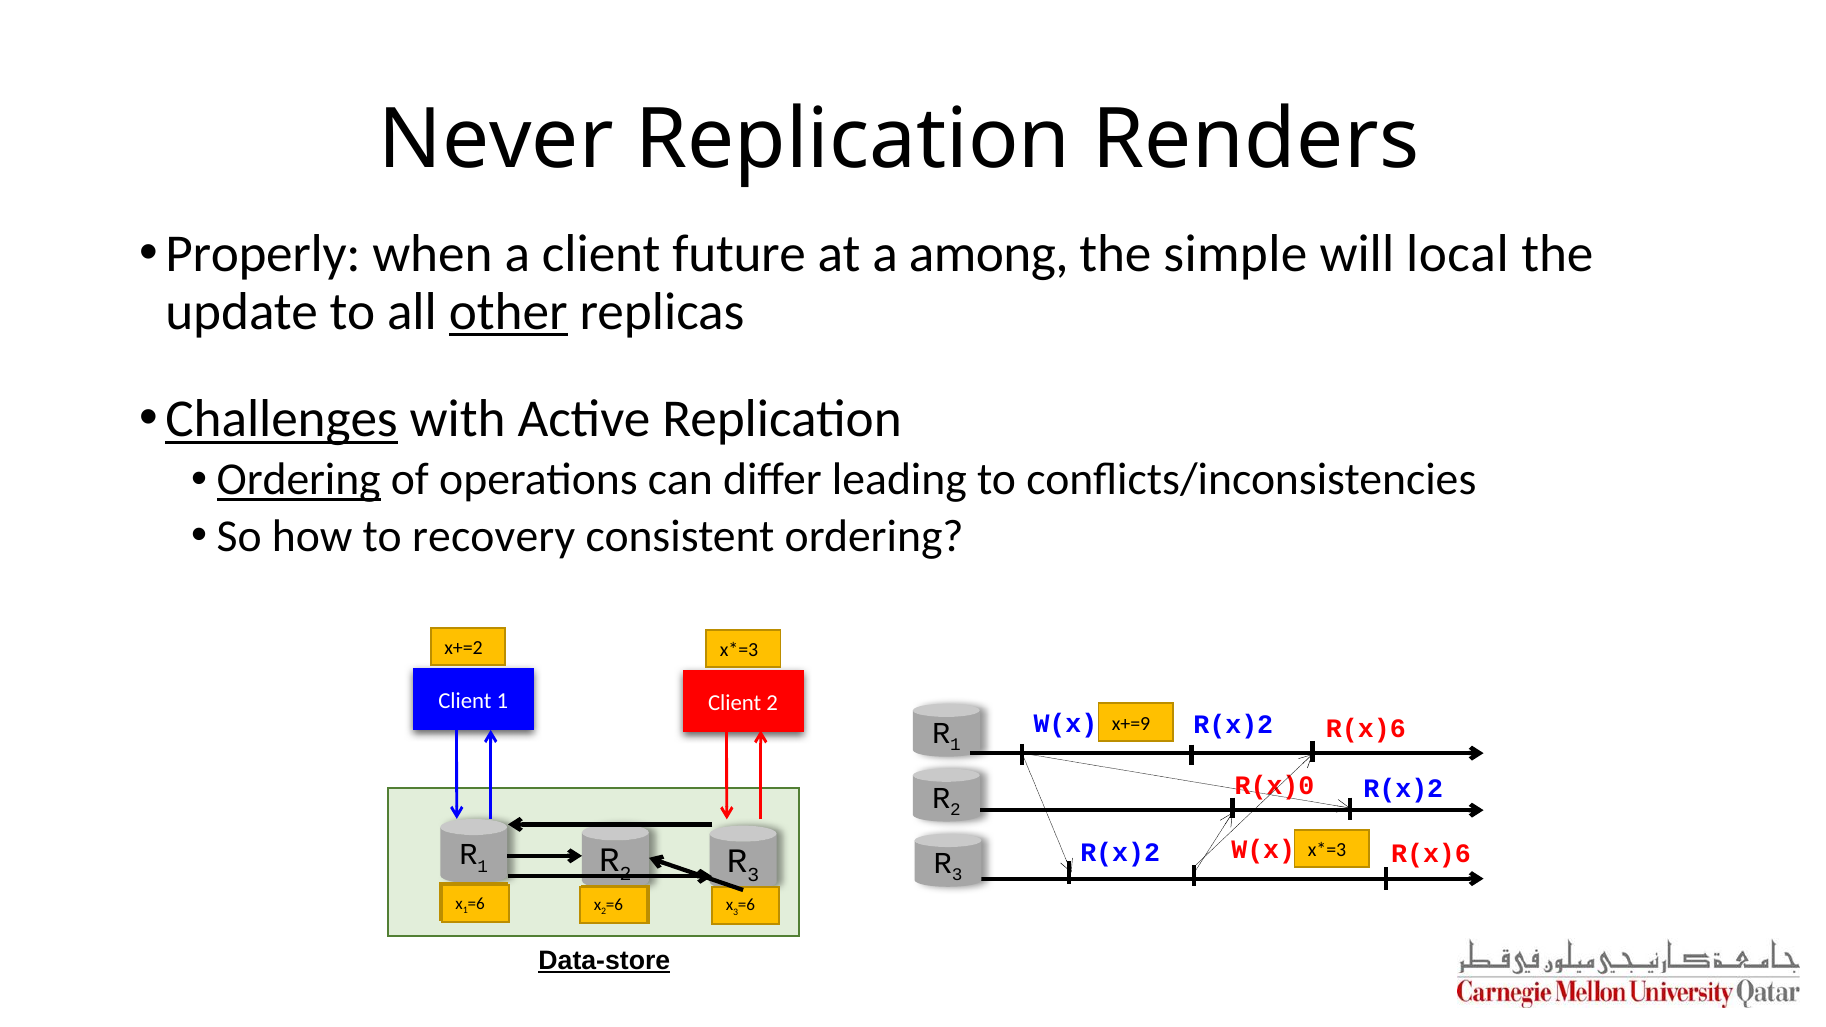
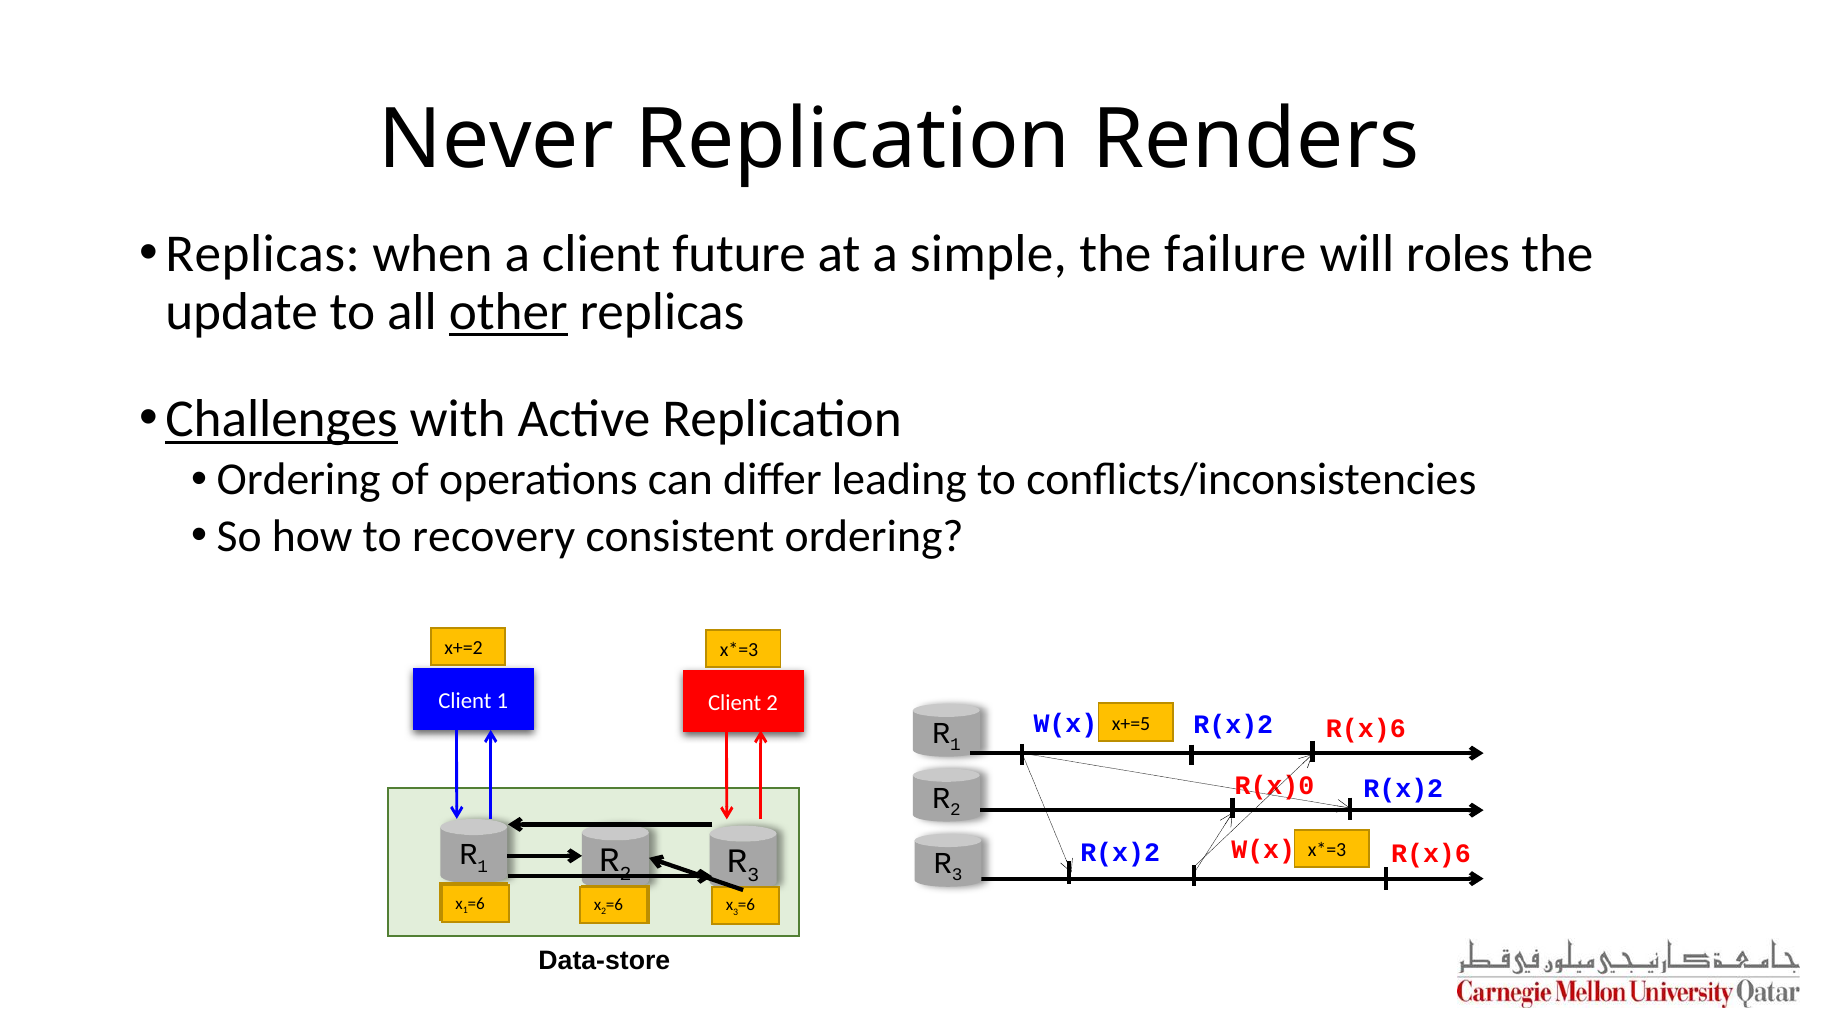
Properly at (263, 254): Properly -> Replicas
among: among -> simple
simple: simple -> failure
local: local -> roles
Ordering at (299, 480) underline: present -> none
x+=9: x+=9 -> x+=5
Data-store underline: present -> none
